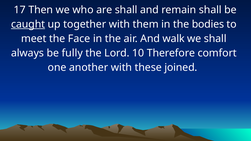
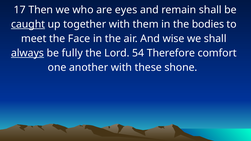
are shall: shall -> eyes
walk: walk -> wise
always underline: none -> present
10: 10 -> 54
joined: joined -> shone
